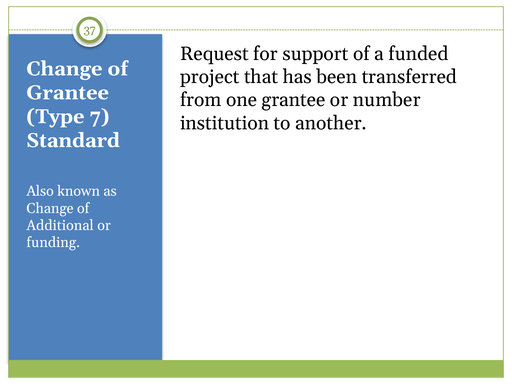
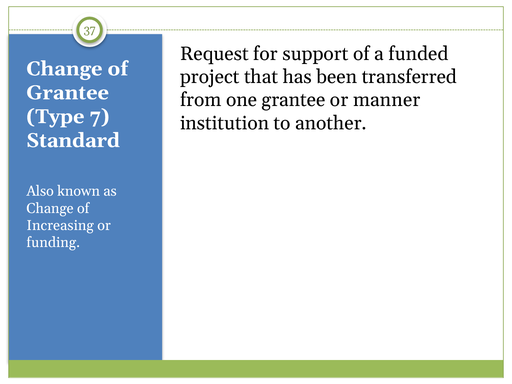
number: number -> manner
Additional: Additional -> Increasing
